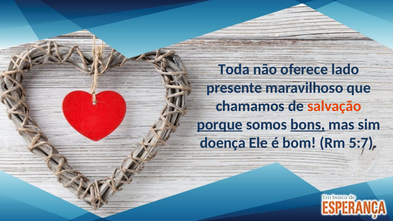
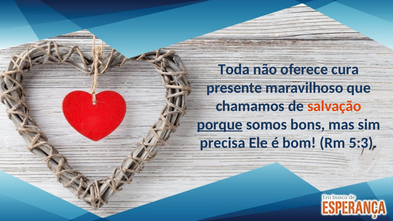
lado: lado -> cura
bons underline: present -> none
doença: doença -> precisa
5:7: 5:7 -> 5:3
